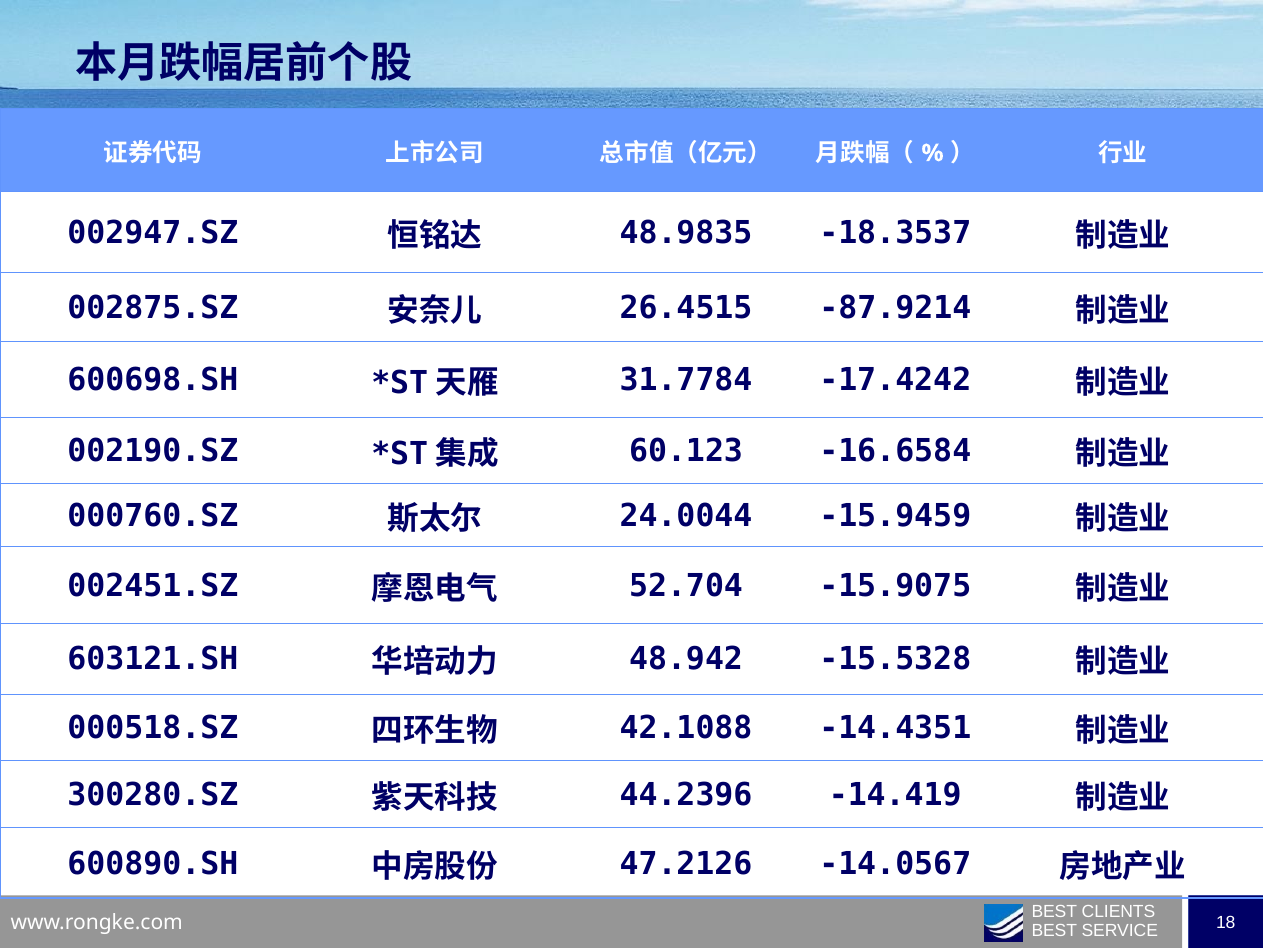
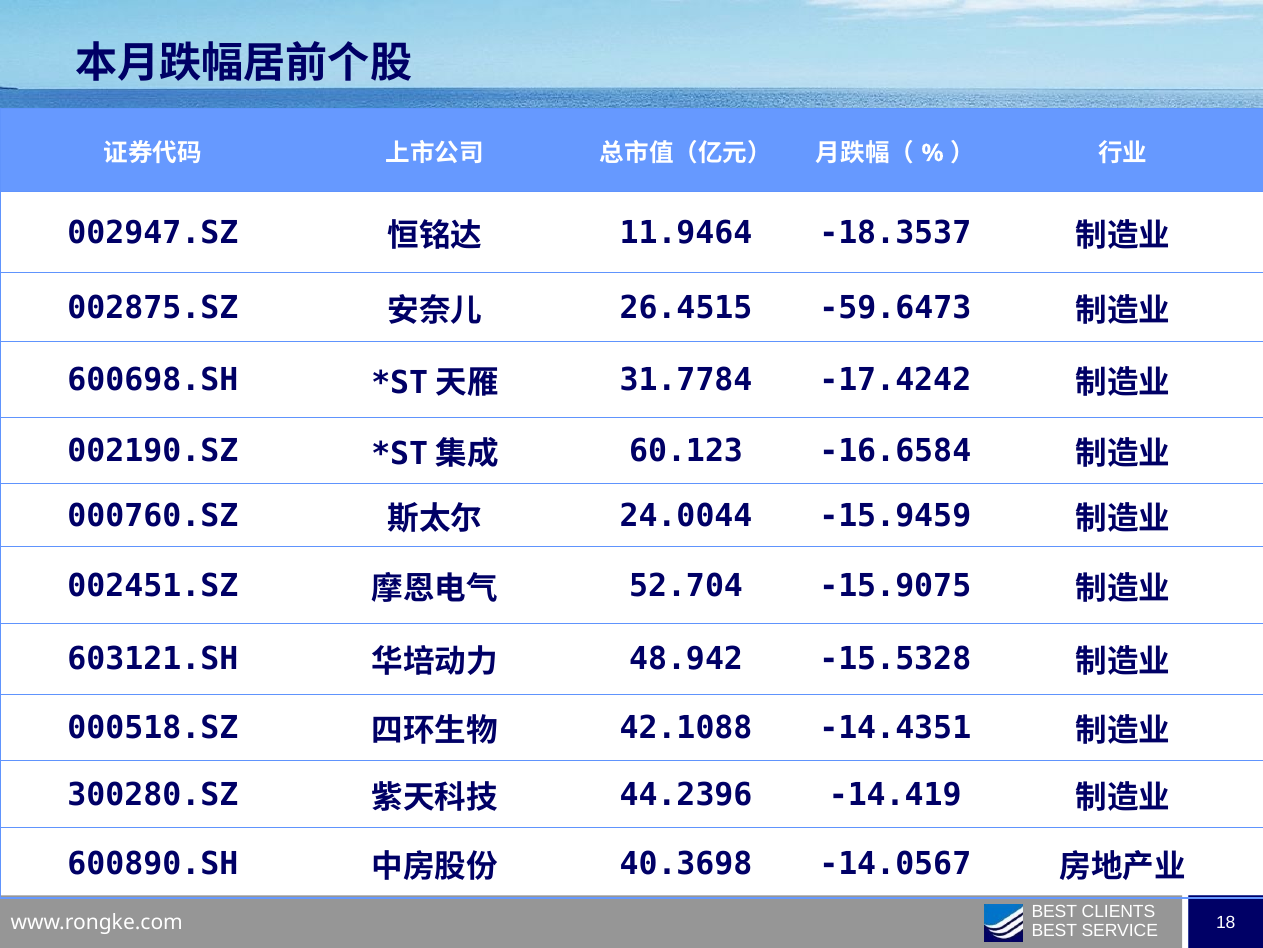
48.9835: 48.9835 -> 11.9464
-87.9214: -87.9214 -> -59.6473
47.2126: 47.2126 -> 40.3698
